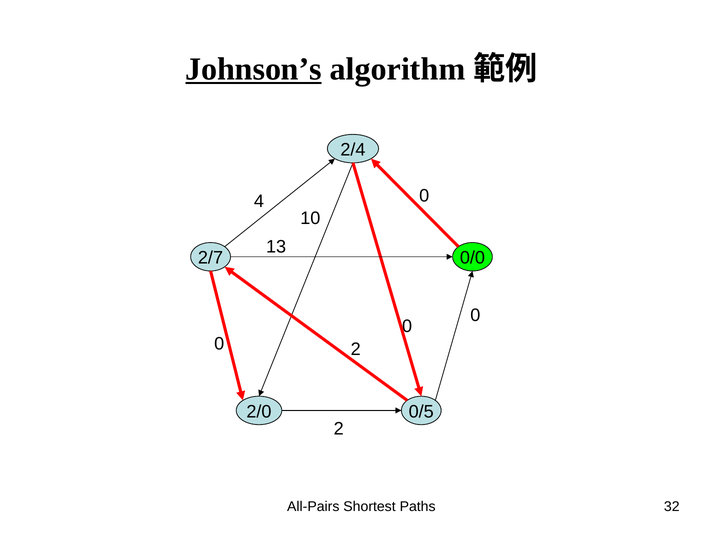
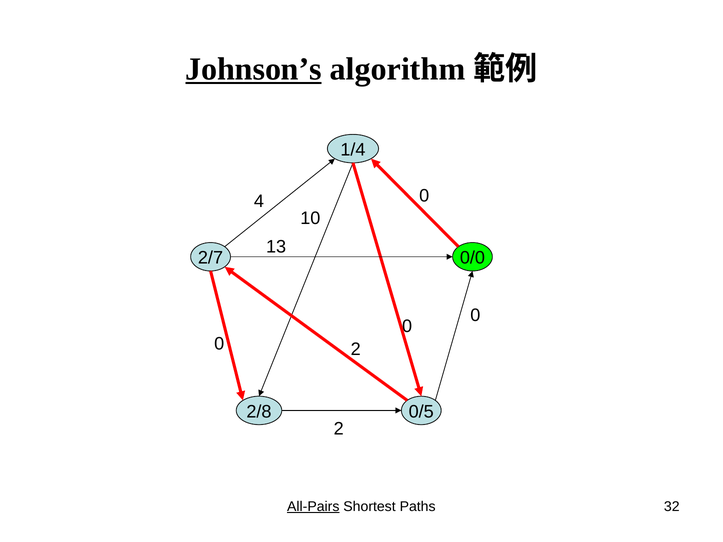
2/4: 2/4 -> 1/4
2/0: 2/0 -> 2/8
All-Pairs underline: none -> present
